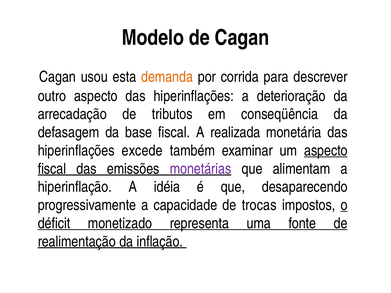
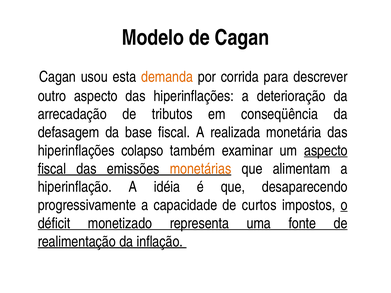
excede: excede -> colapso
monetárias colour: purple -> orange
trocas: trocas -> curtos
